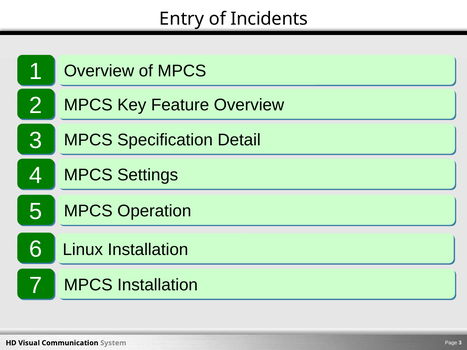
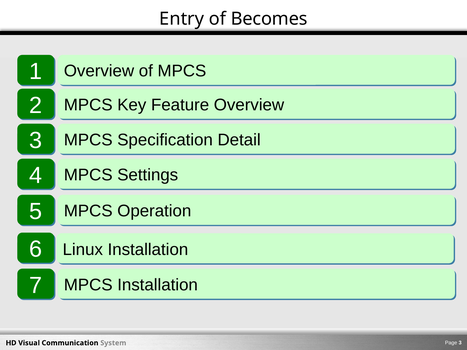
Incidents: Incidents -> Becomes
